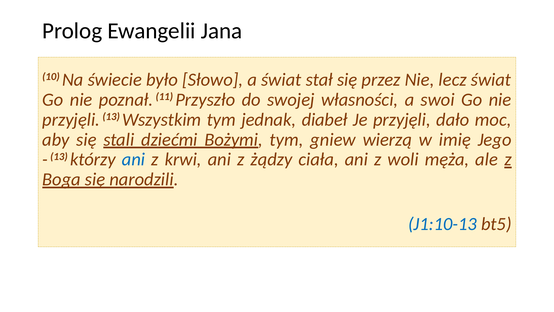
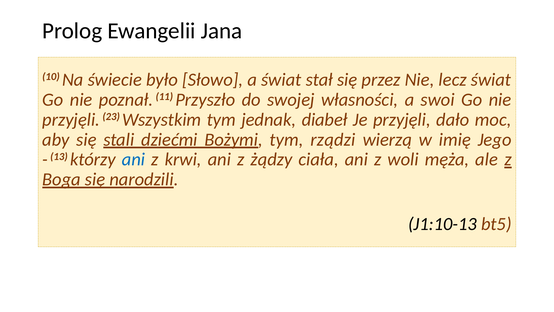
przyjęli 13: 13 -> 23
gniew: gniew -> rządzi
J1:10-13 colour: blue -> black
